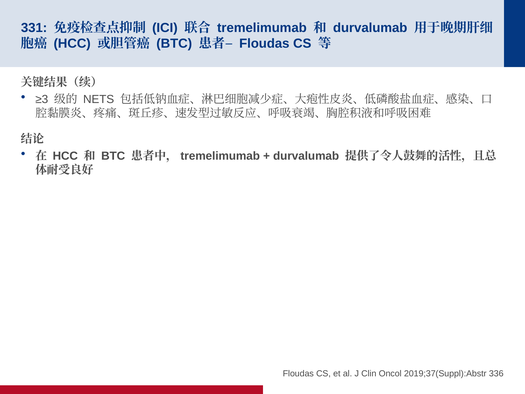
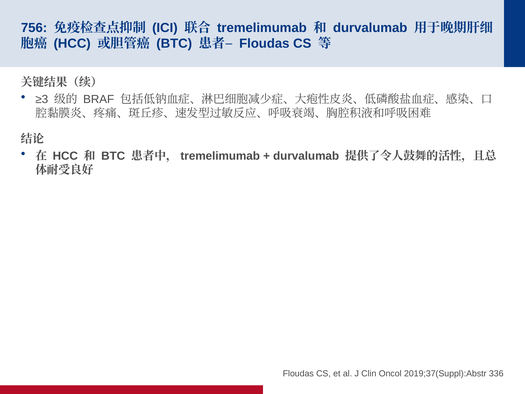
331: 331 -> 756
NETS: NETS -> BRAF
